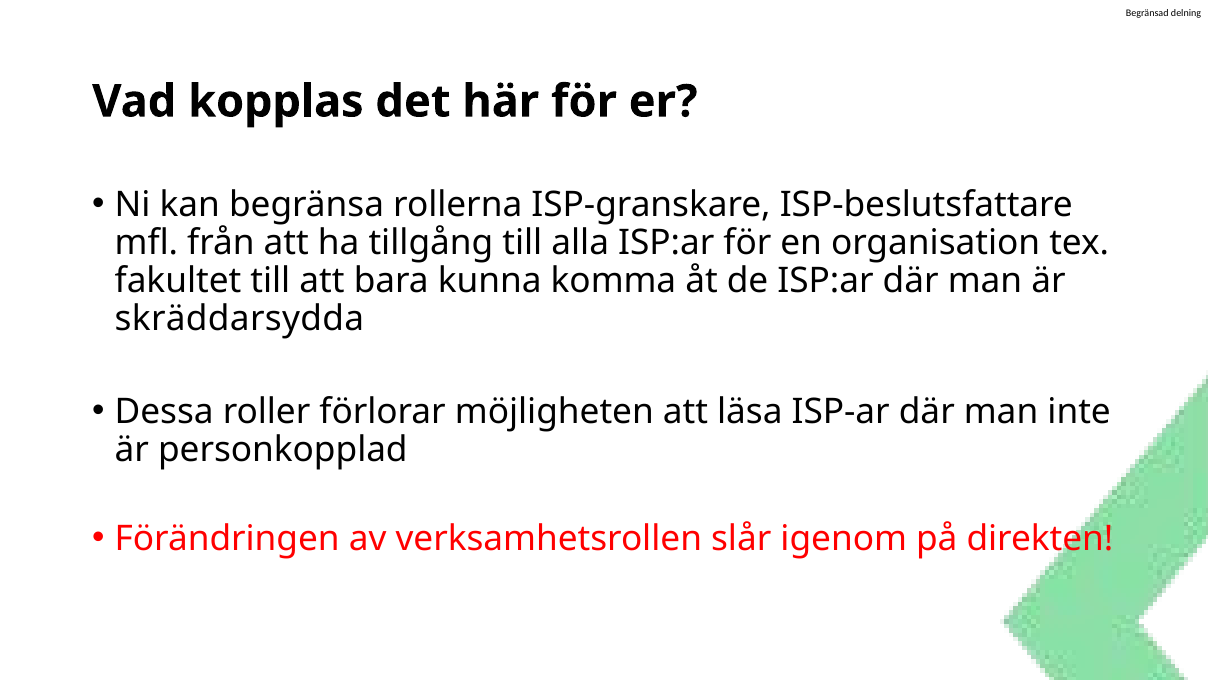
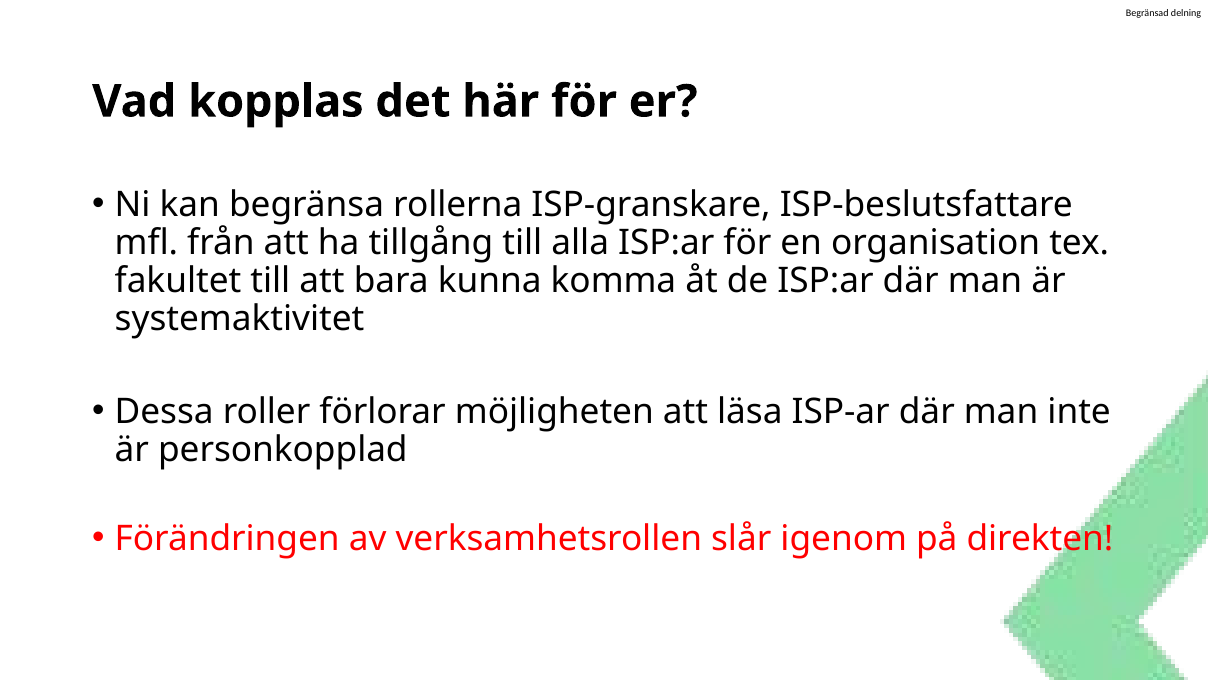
skräddarsydda: skräddarsydda -> systemaktivitet
